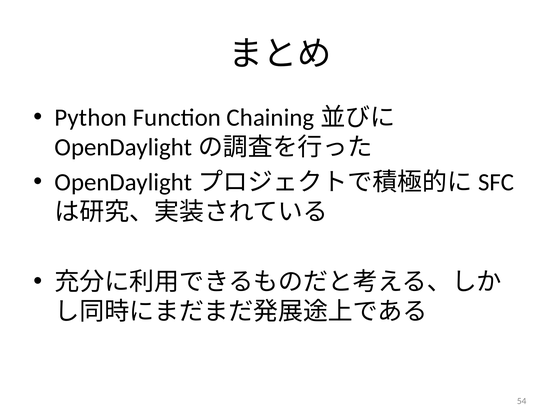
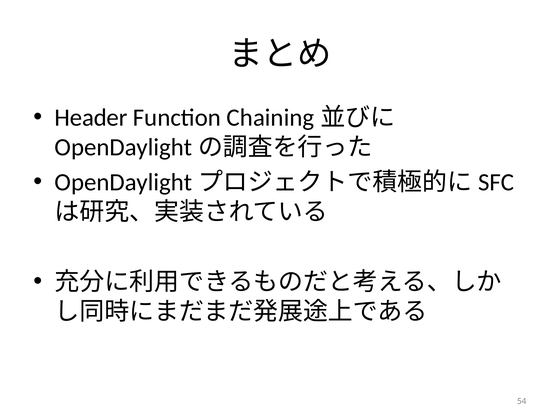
Python: Python -> Header
